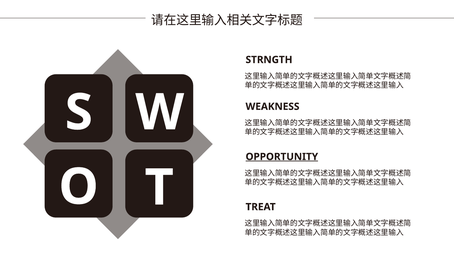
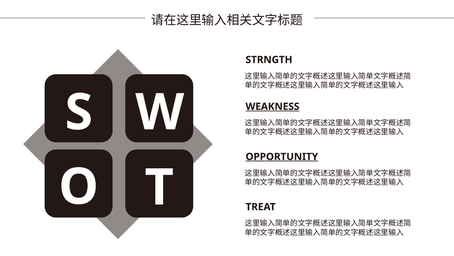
WEAKNESS underline: none -> present
